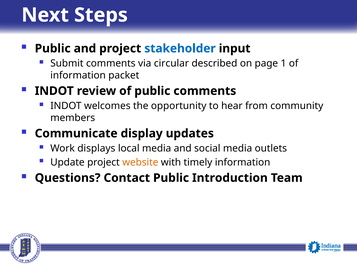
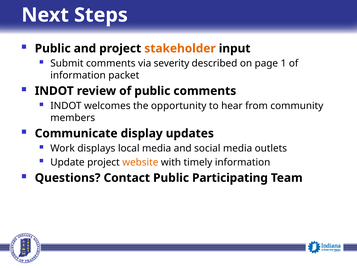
stakeholder colour: blue -> orange
circular: circular -> severity
Introduction: Introduction -> Participating
